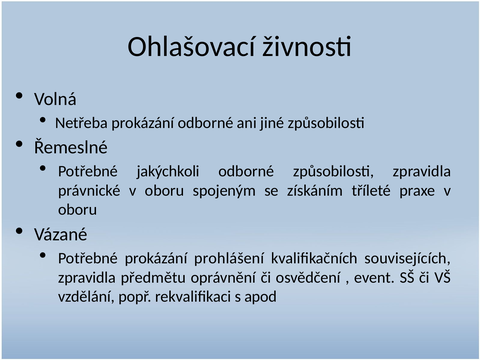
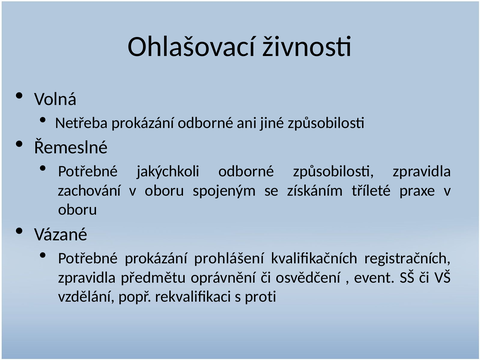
právnické: právnické -> zachování
souvisejících: souvisejících -> registračních
apod: apod -> proti
